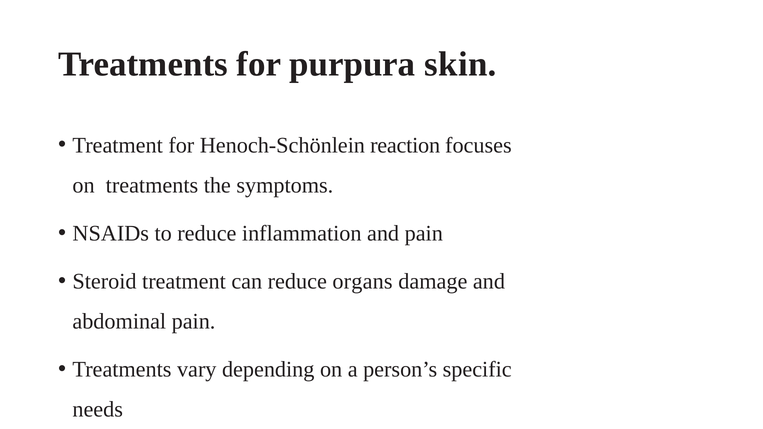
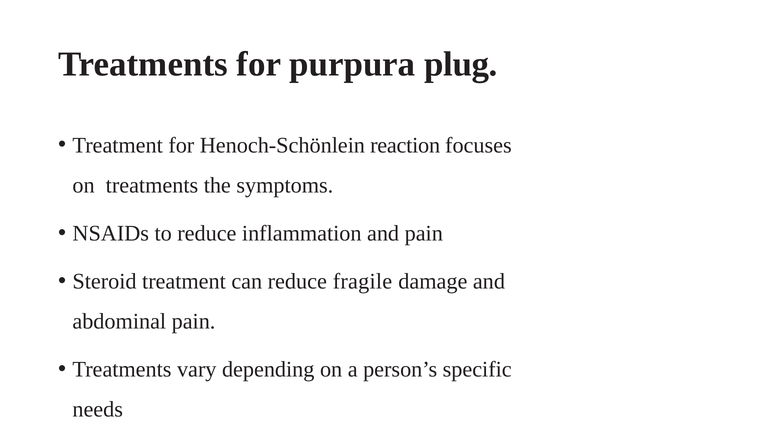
skin: skin -> plug
organs: organs -> fragile
